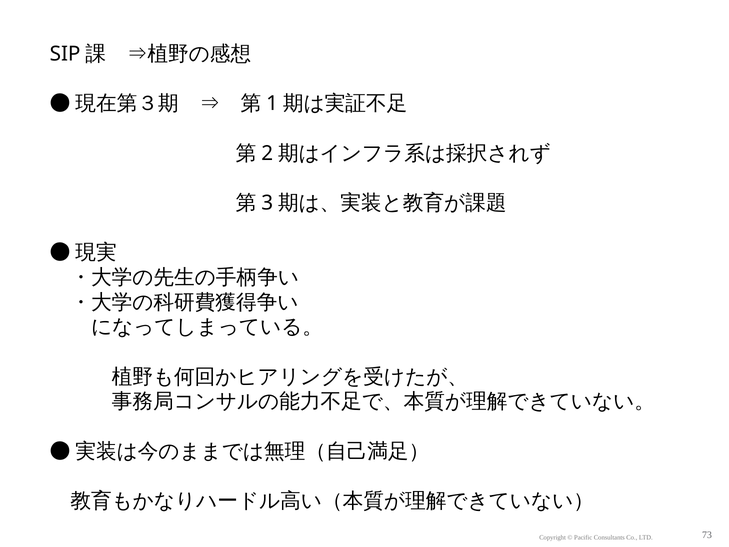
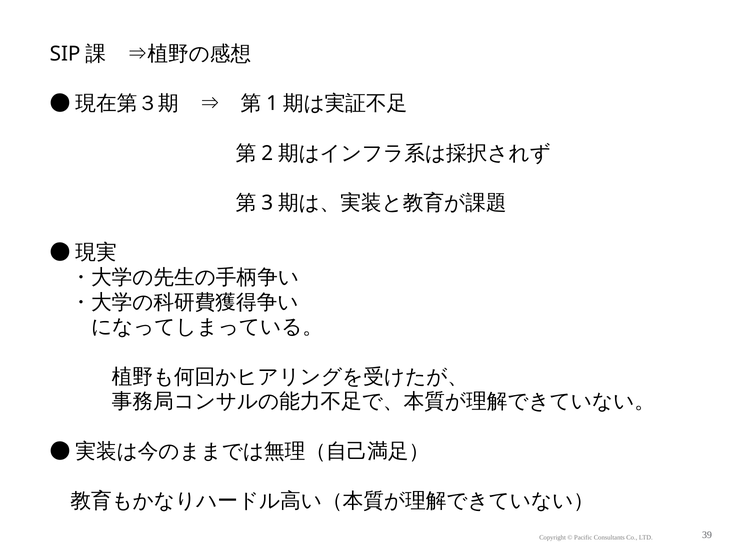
73: 73 -> 39
